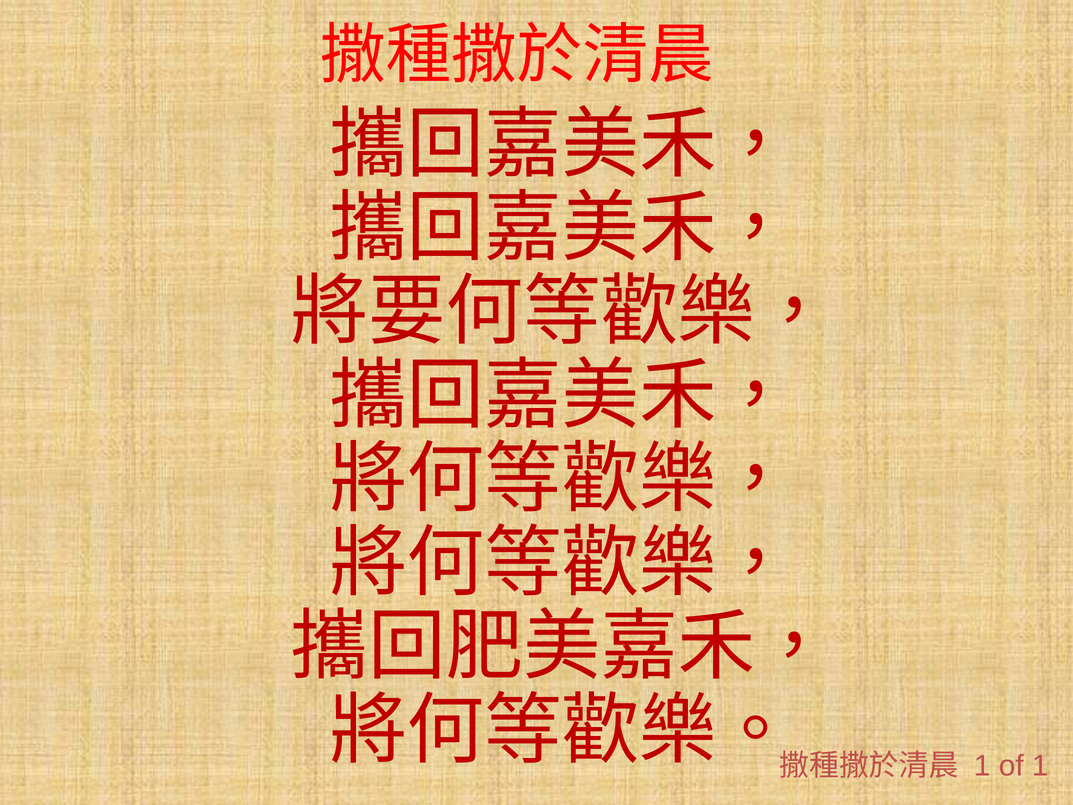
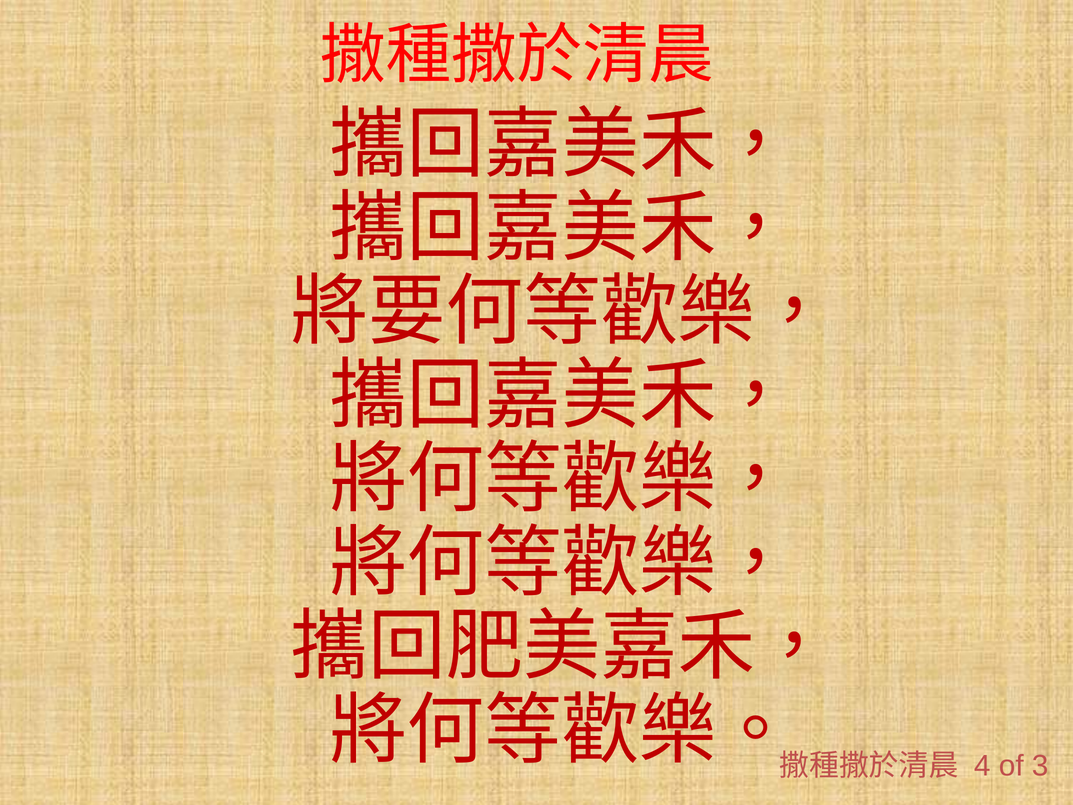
1 at (982, 766): 1 -> 4
of 1: 1 -> 3
